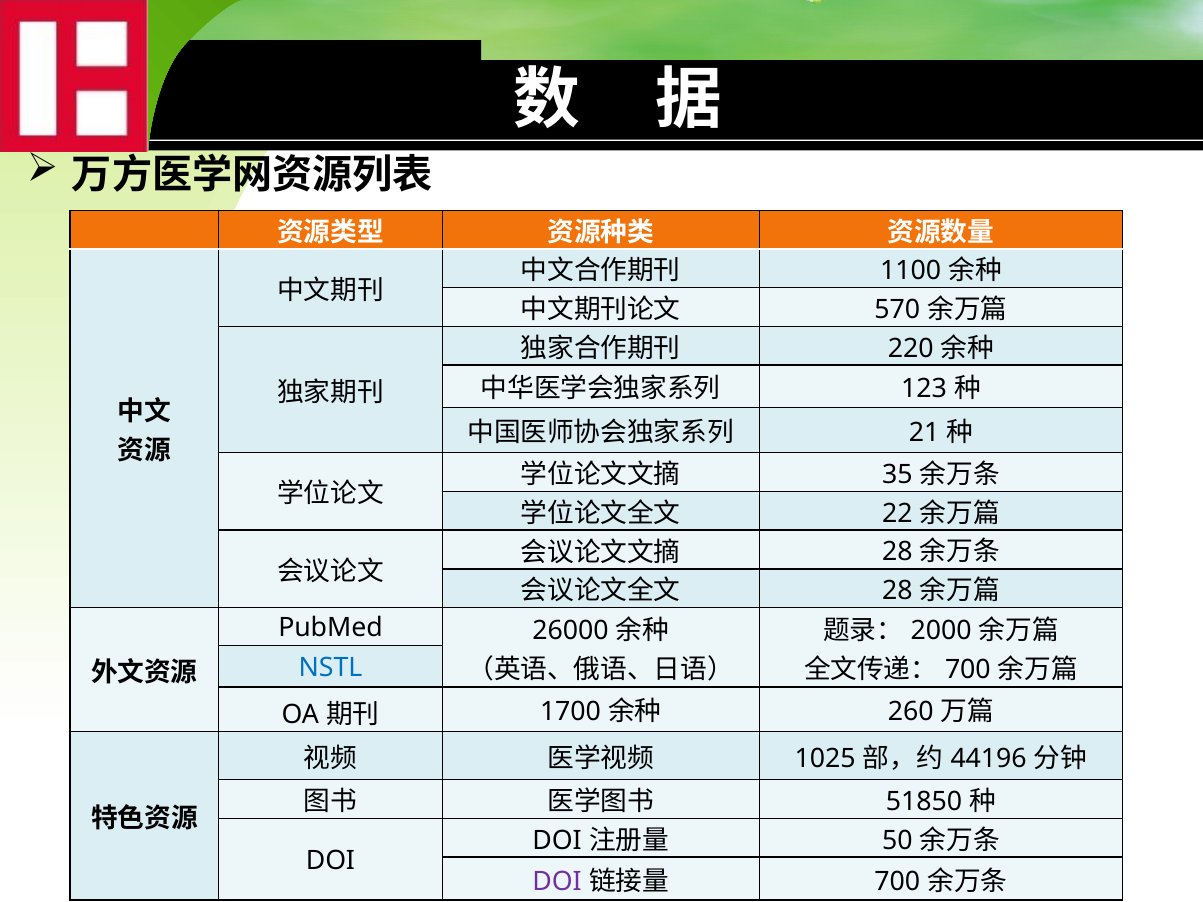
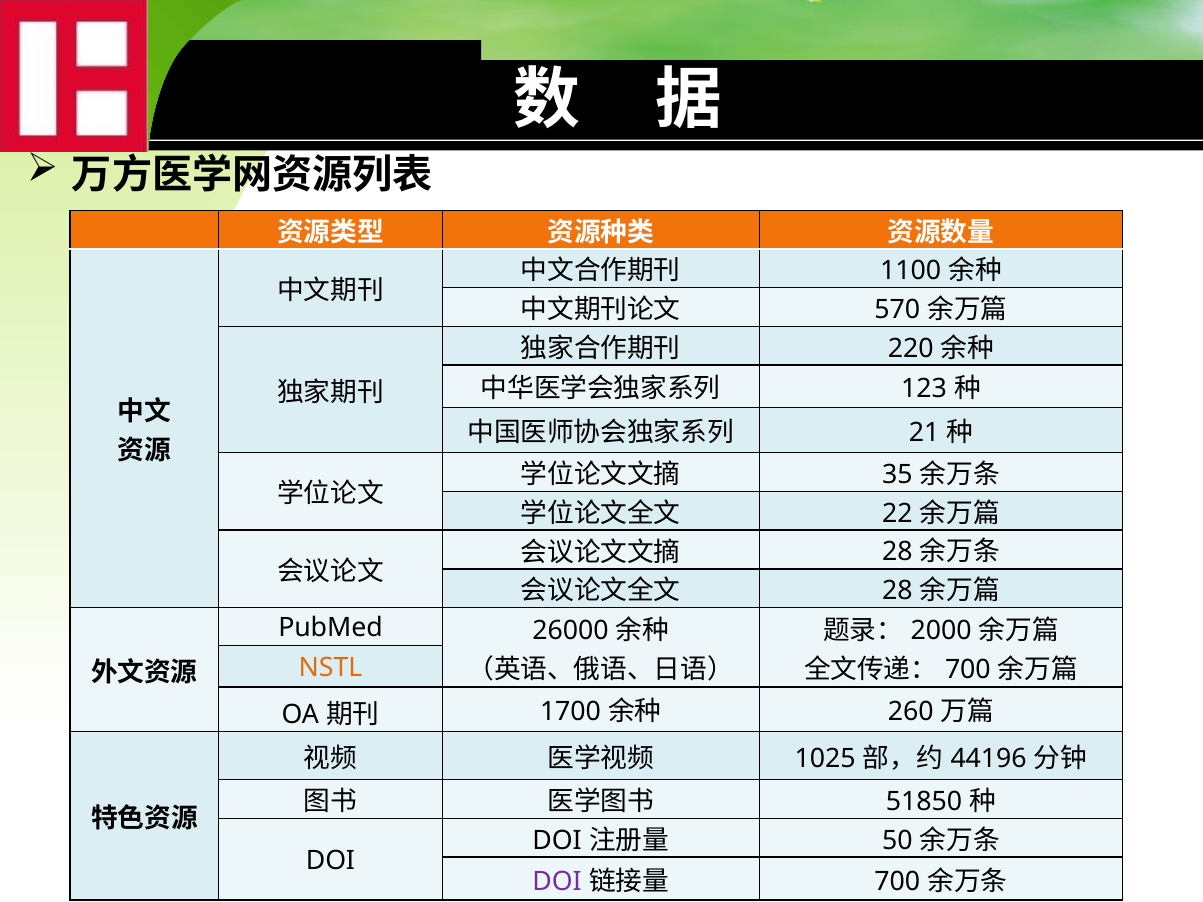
NSTL colour: blue -> orange
